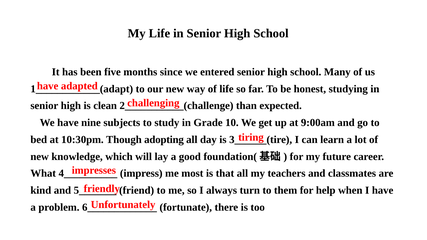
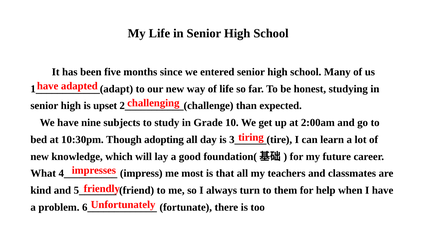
clean: clean -> upset
9:00am: 9:00am -> 2:00am
